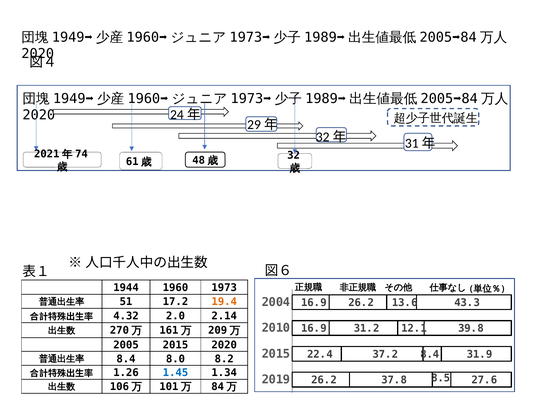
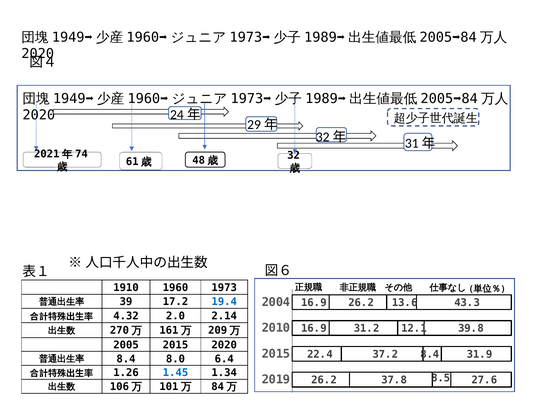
1944: 1944 -> 1910
51: 51 -> 39
19.4 colour: orange -> blue
8.2: 8.2 -> 6.4
